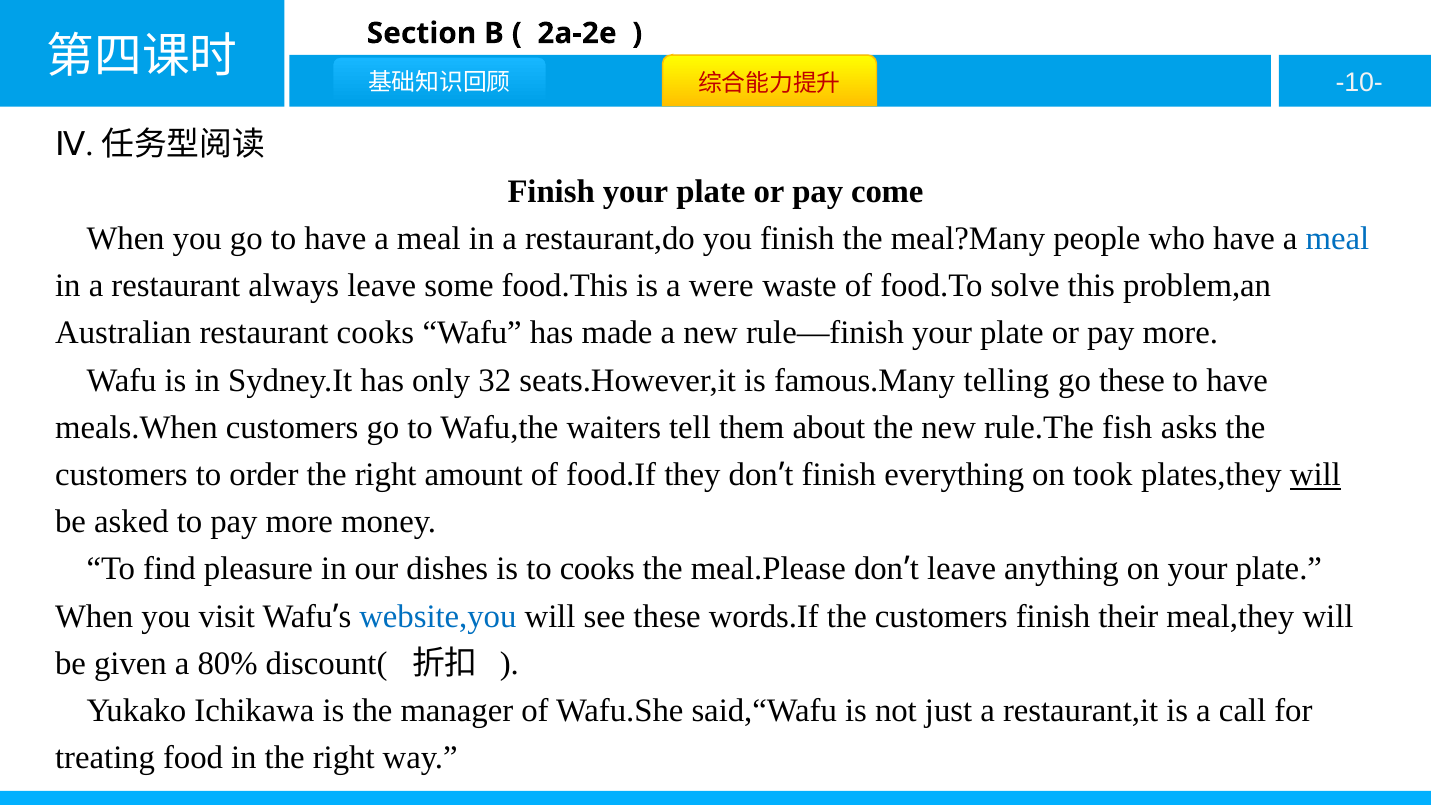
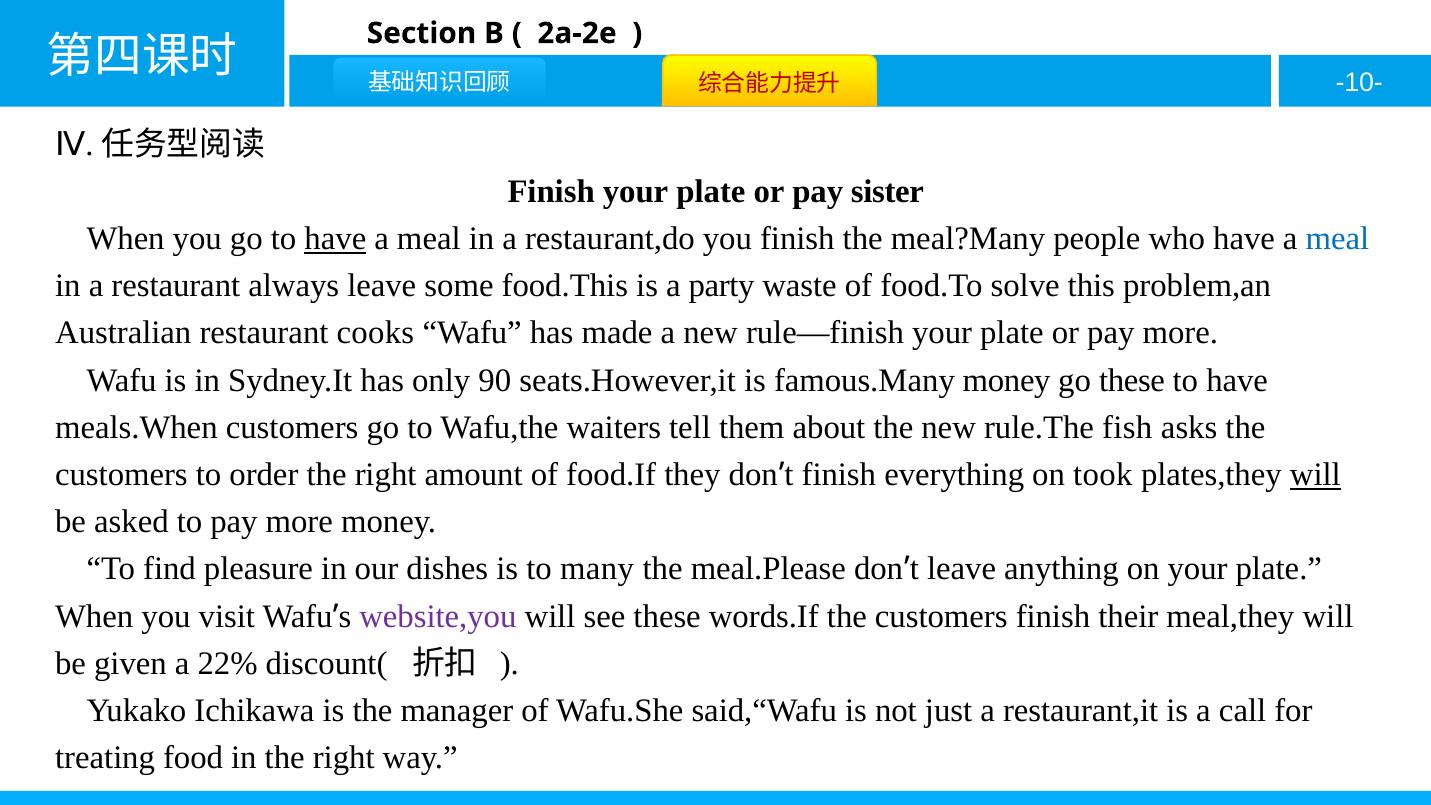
come: come -> sister
have at (335, 239) underline: none -> present
were: were -> party
32: 32 -> 90
famous.Many telling: telling -> money
to cooks: cooks -> many
website,you colour: blue -> purple
80%: 80% -> 22%
